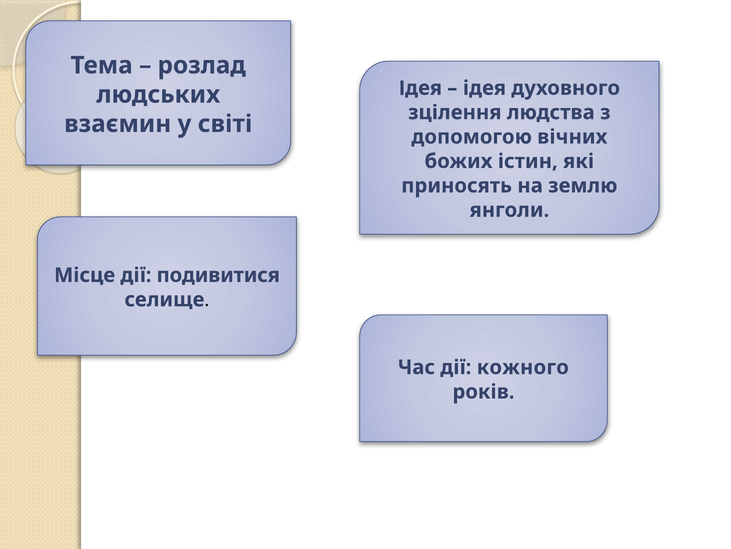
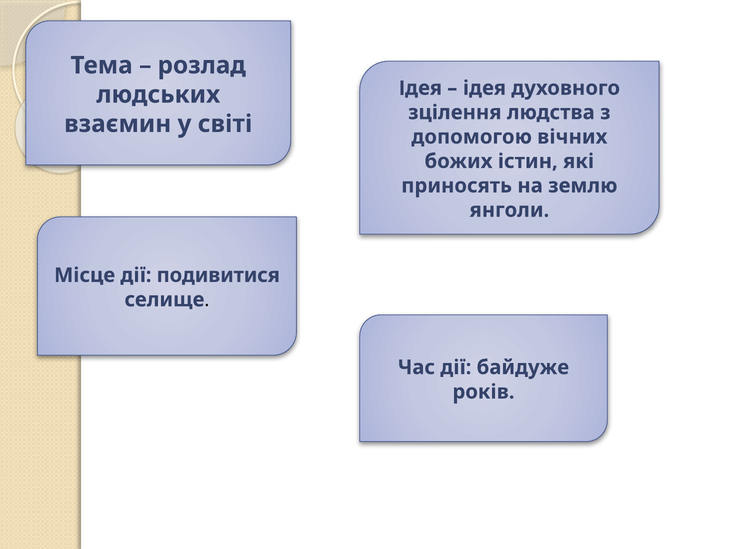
кожного: кожного -> байдуже
